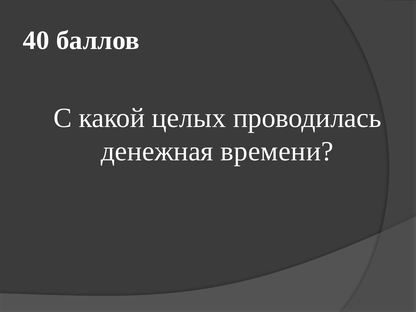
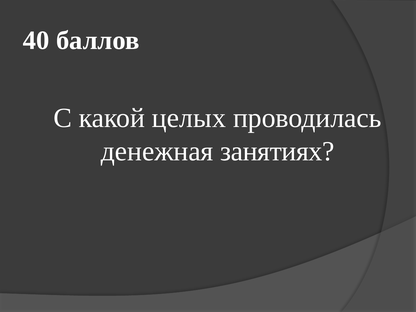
времени: времени -> занятиях
